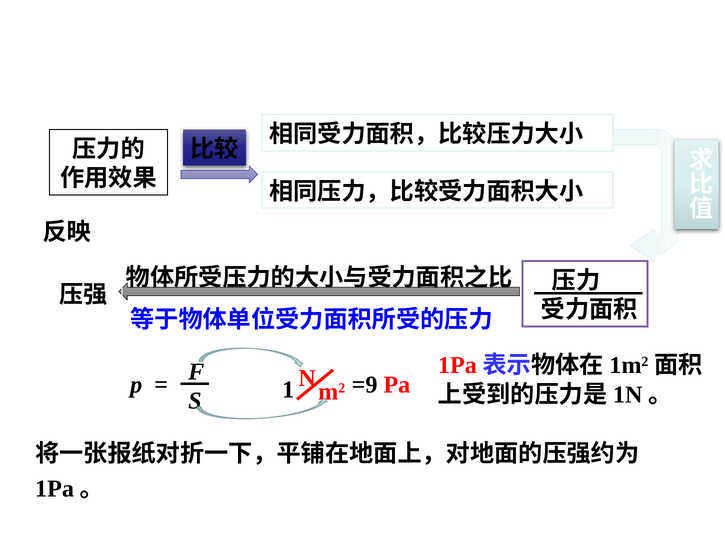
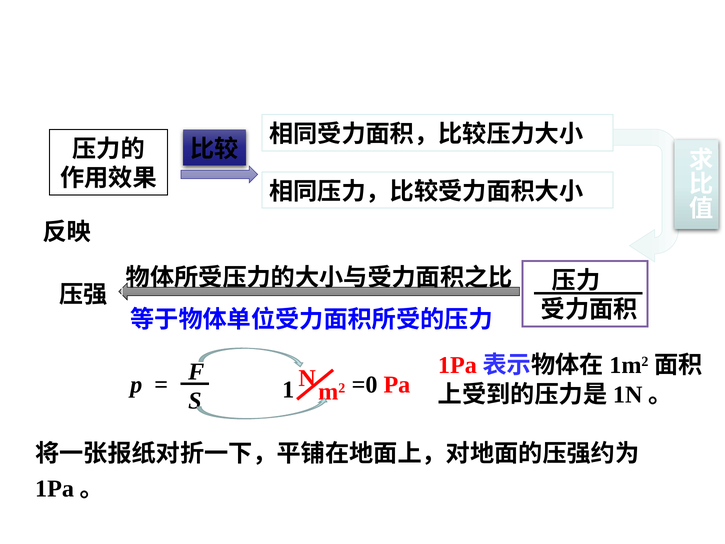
=9: =9 -> =0
